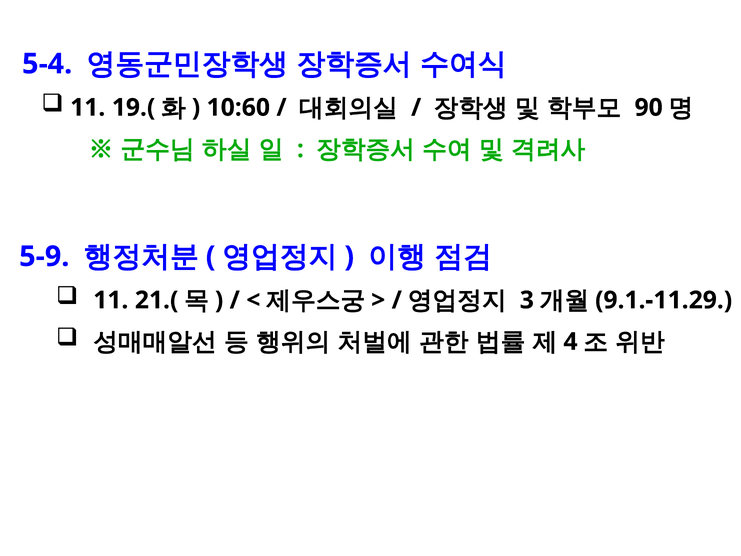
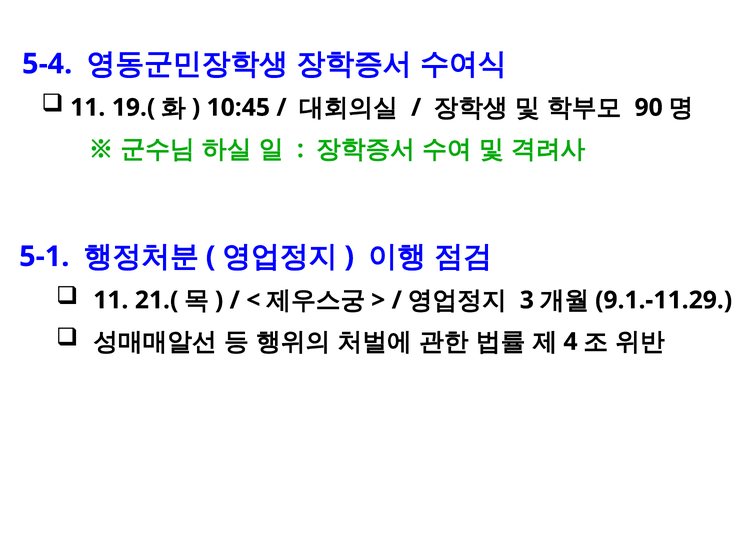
10:60: 10:60 -> 10:45
5-9: 5-9 -> 5-1
